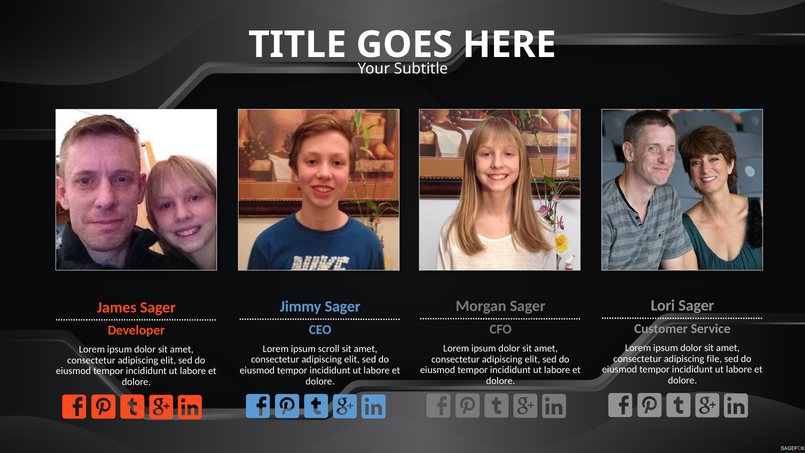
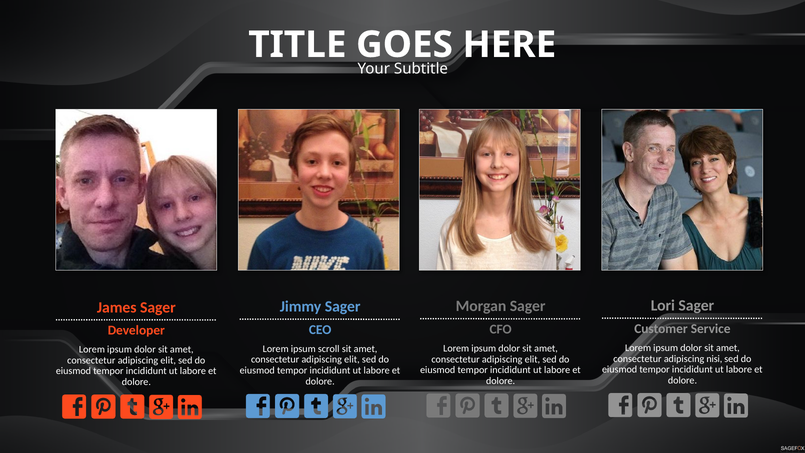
file: file -> nisi
